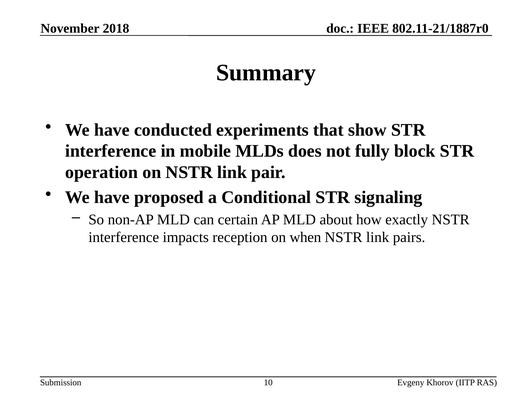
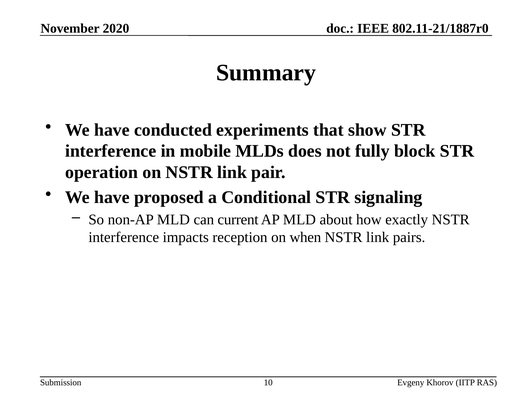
2018: 2018 -> 2020
certain: certain -> current
